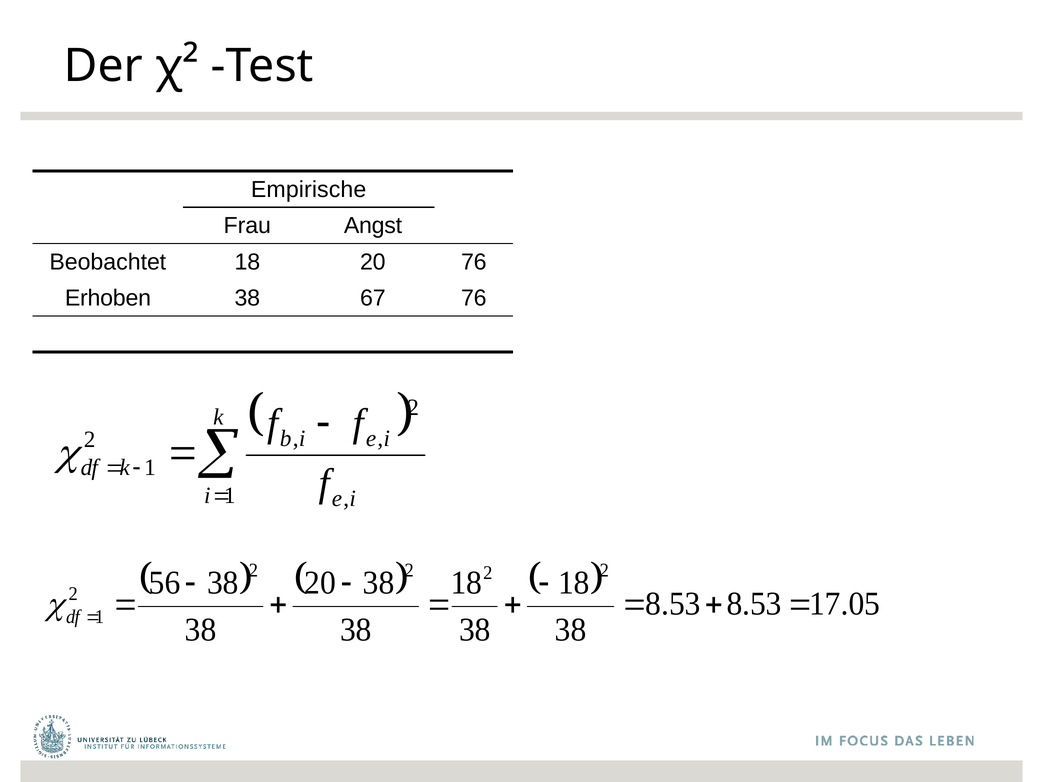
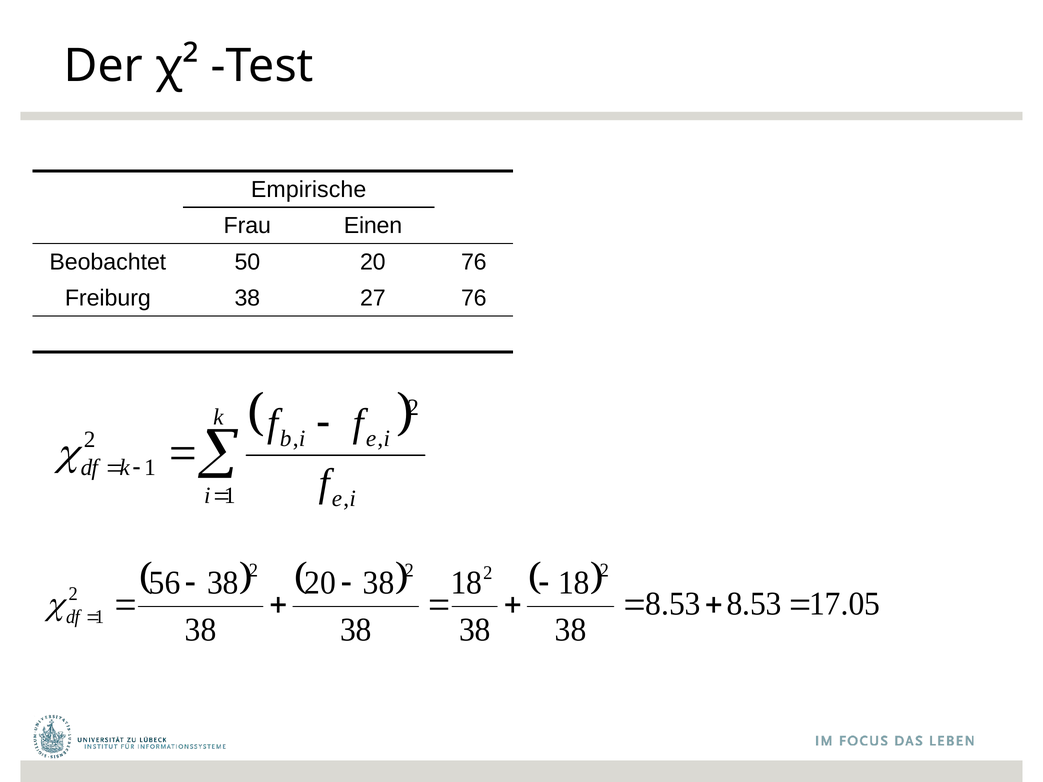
Angst: Angst -> Einen
Beobachtet 18: 18 -> 50
Erhoben: Erhoben -> Freiburg
67: 67 -> 27
